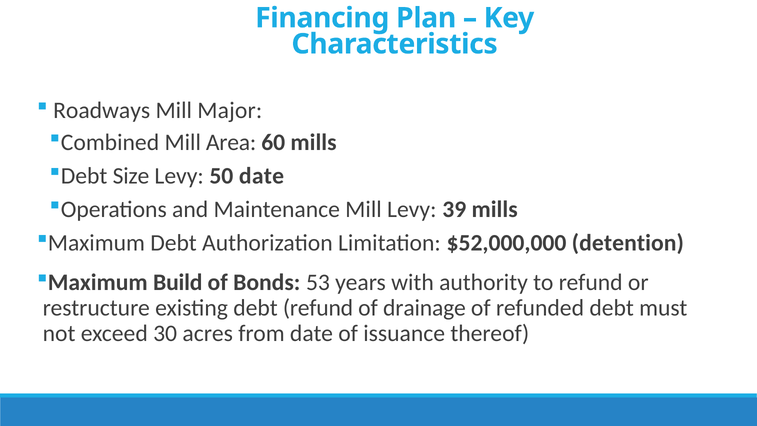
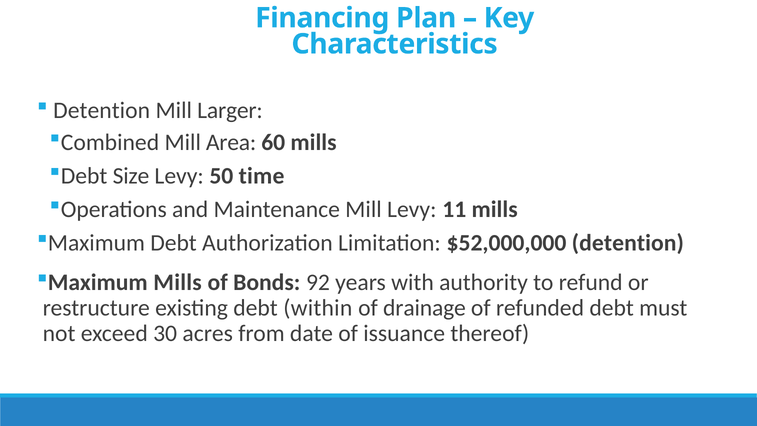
Roadways at (102, 111): Roadways -> Detention
Major: Major -> Larger
50 date: date -> time
39: 39 -> 11
Maximum Build: Build -> Mills
53: 53 -> 92
debt refund: refund -> within
